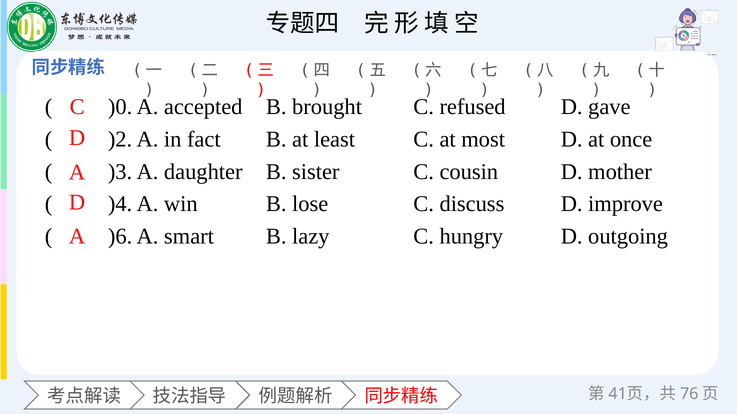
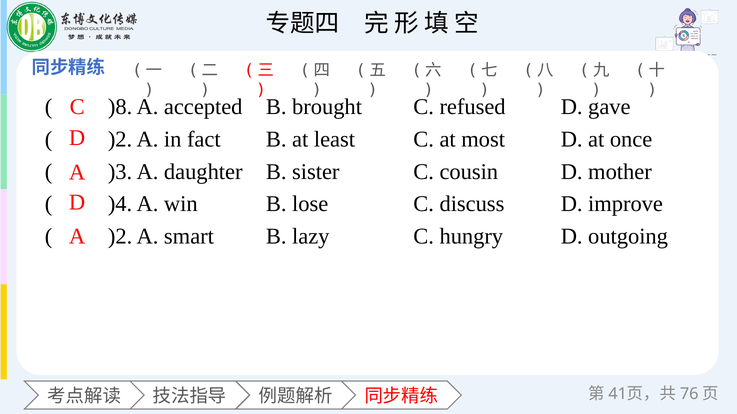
)0: )0 -> )8
)6 at (120, 237): )6 -> )2
